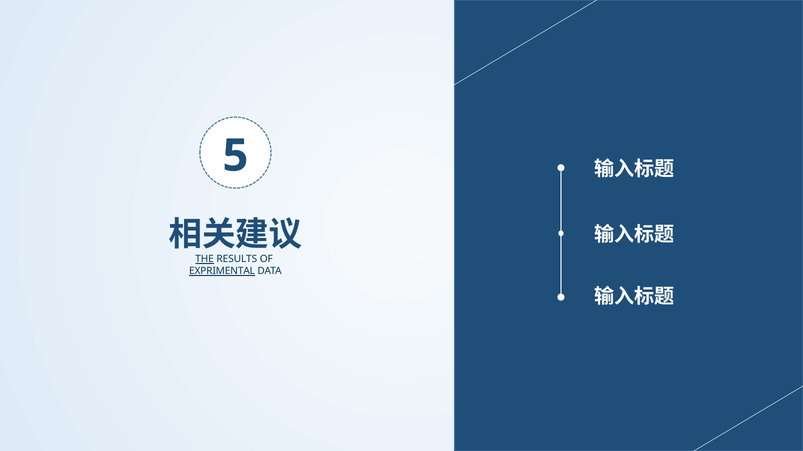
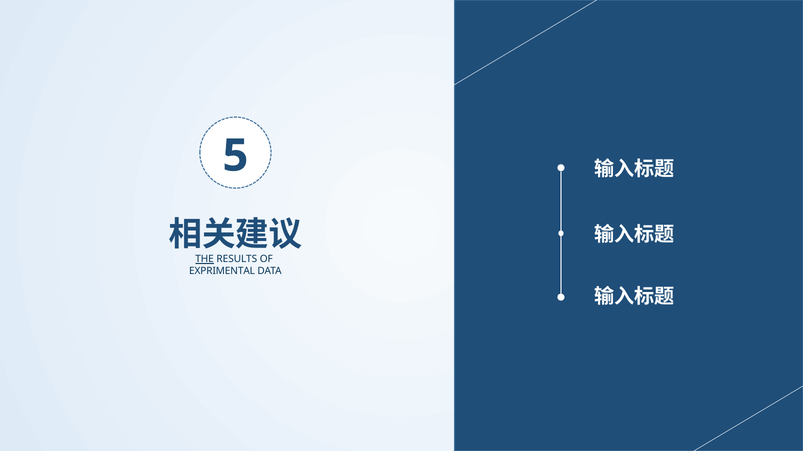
EXPRIMENTAL underline: present -> none
